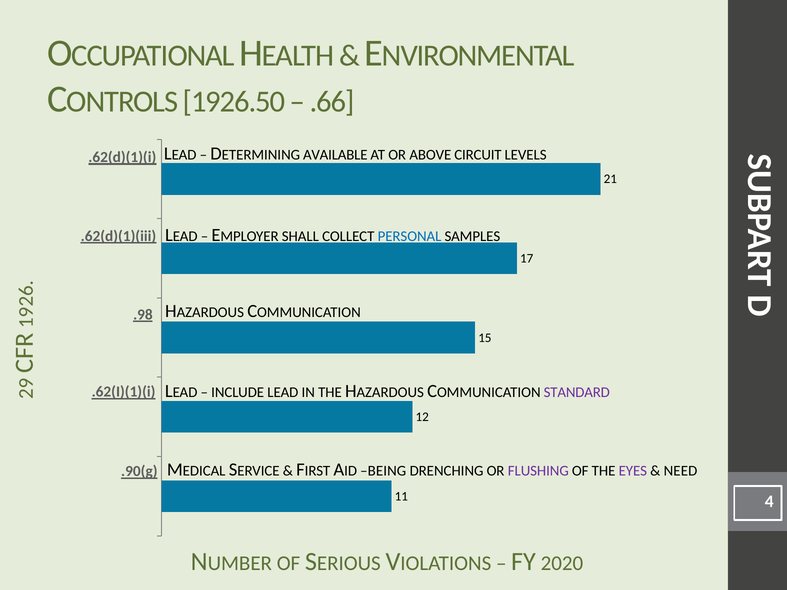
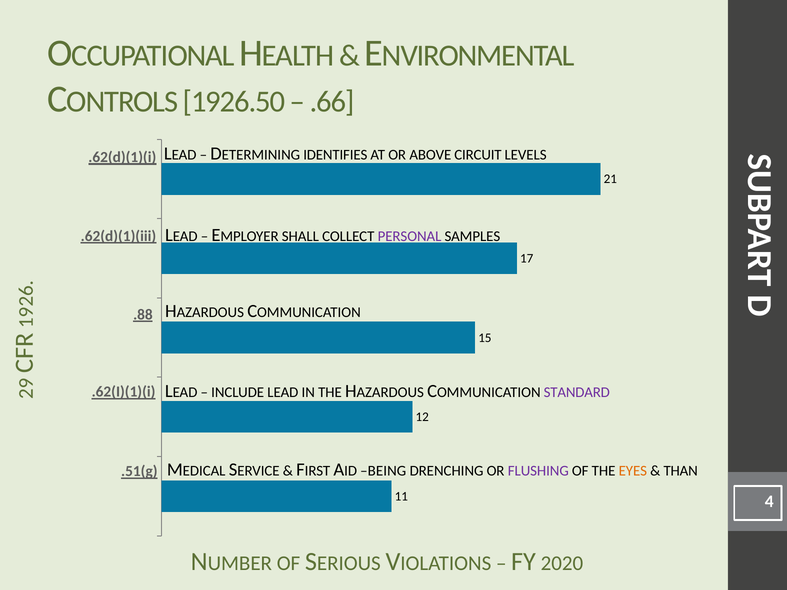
AVAILABLE: AVAILABLE -> IDENTIFIES
PERSONAL colour: blue -> purple
.98: .98 -> .88
EYES colour: purple -> orange
NEED: NEED -> THAN
.90(g: .90(g -> .51(g
